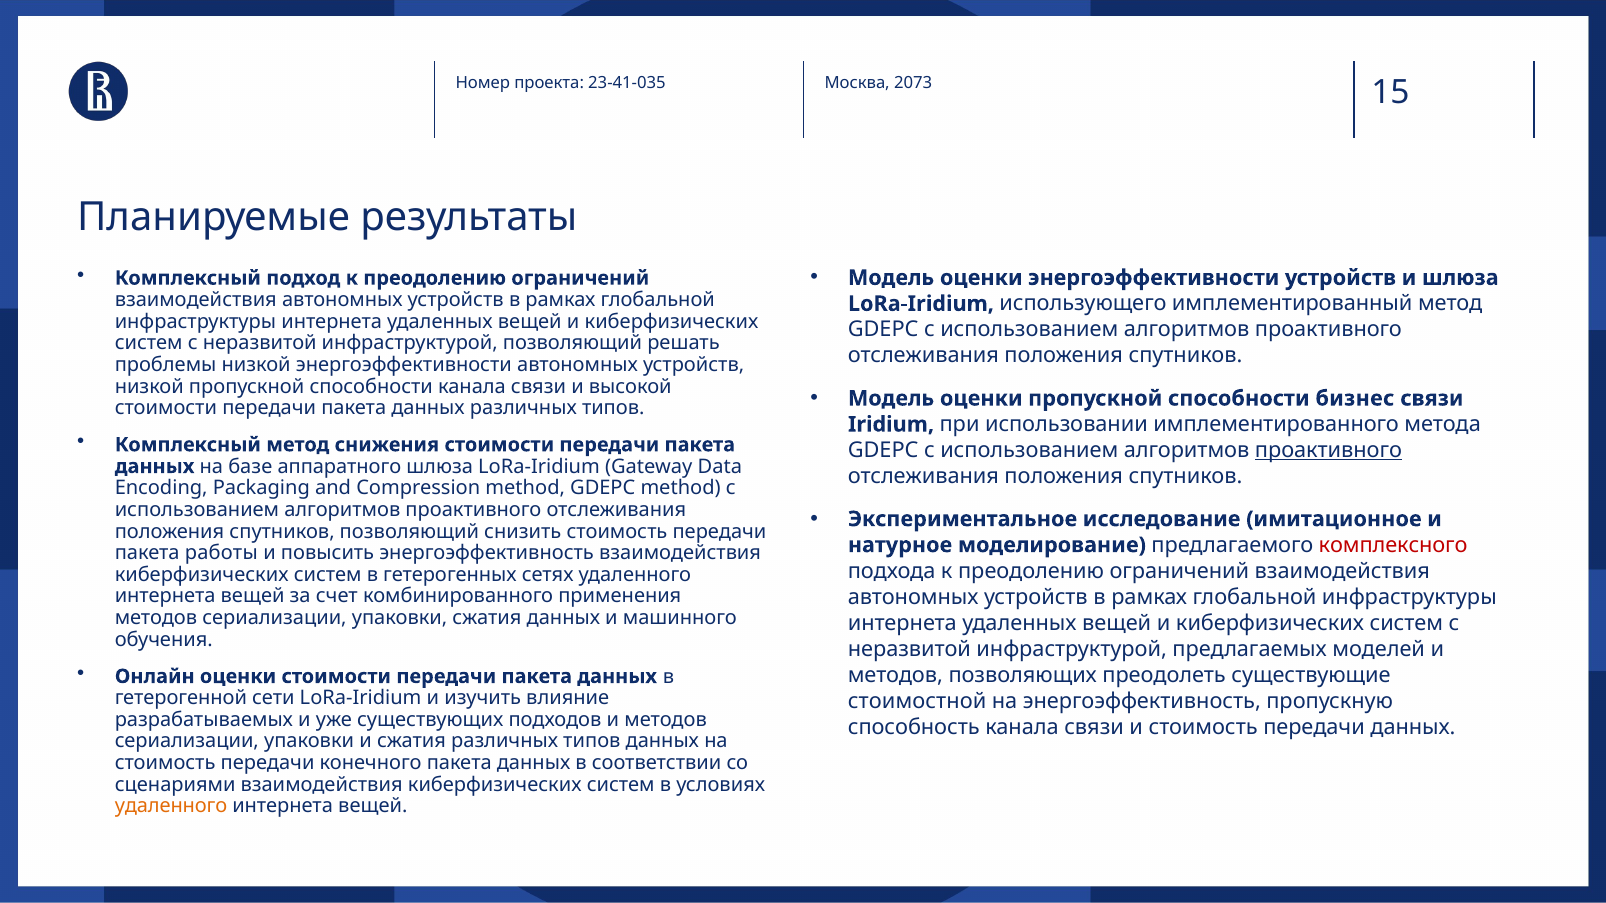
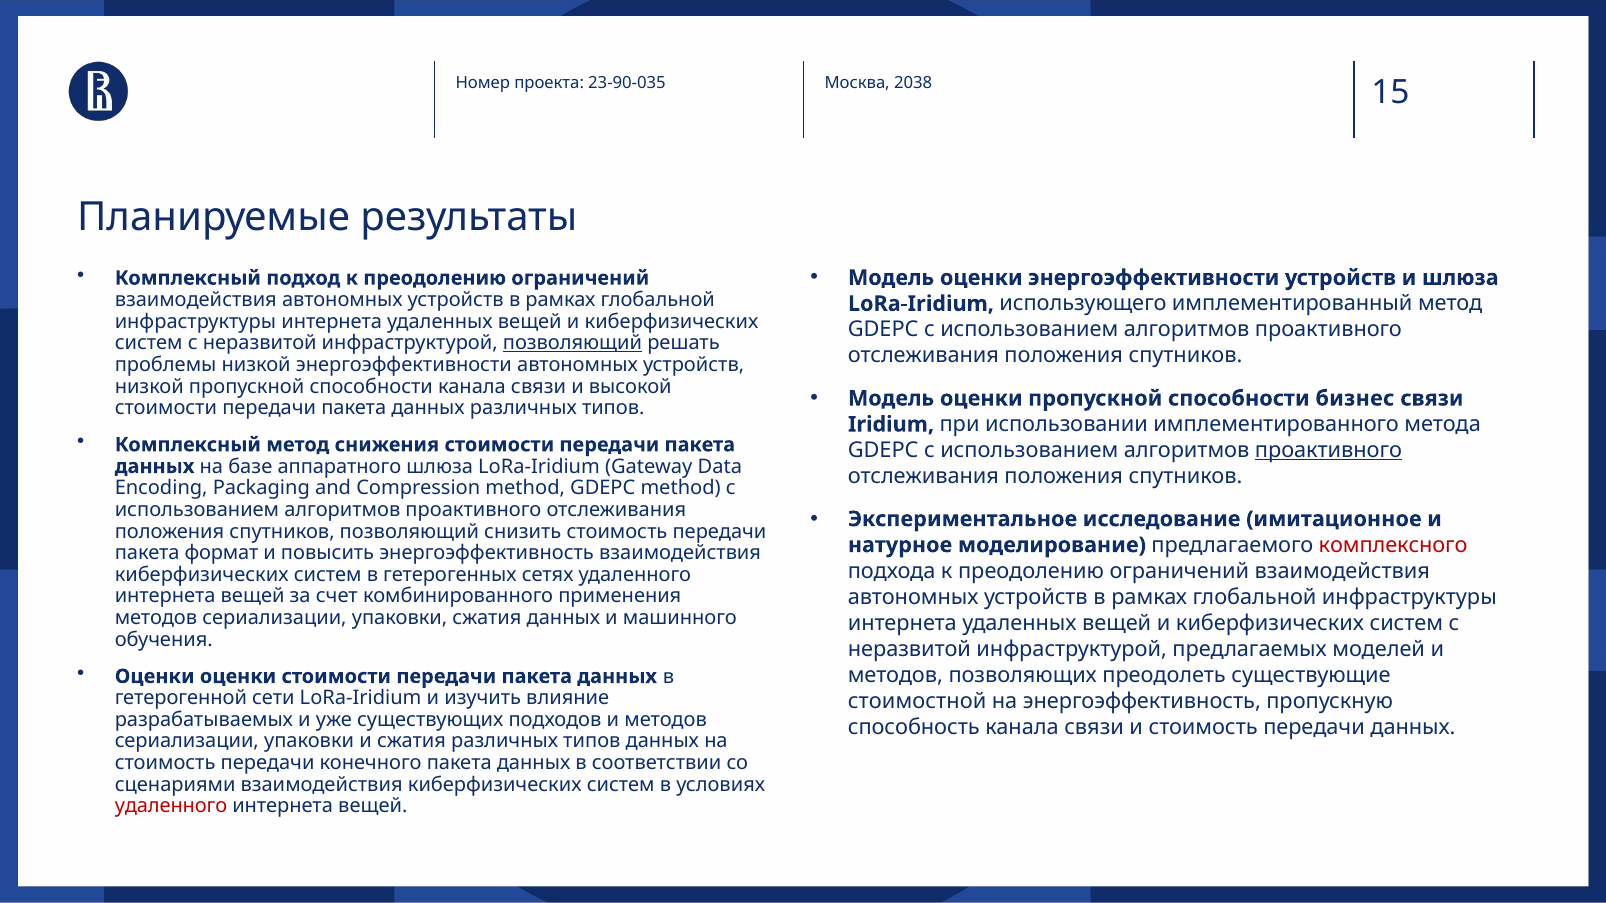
23-41-035: 23-41-035 -> 23-90-035
2073: 2073 -> 2038
позволяющий at (572, 343) underline: none -> present
работы: работы -> формат
Онлайн at (155, 677): Онлайн -> Оценки
удаленного at (171, 807) colour: orange -> red
